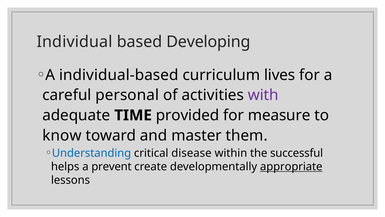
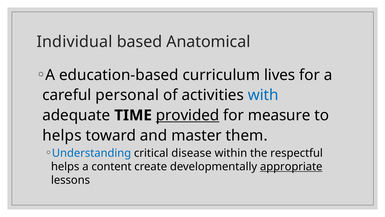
Developing: Developing -> Anatomical
individual-based: individual-based -> education-based
with colour: purple -> blue
provided underline: none -> present
know at (62, 135): know -> helps
successful: successful -> respectful
prevent: prevent -> content
